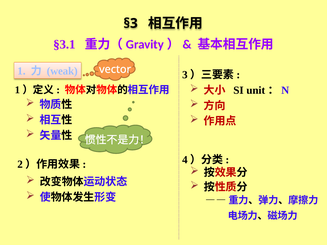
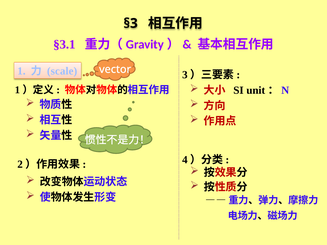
weak: weak -> scale
